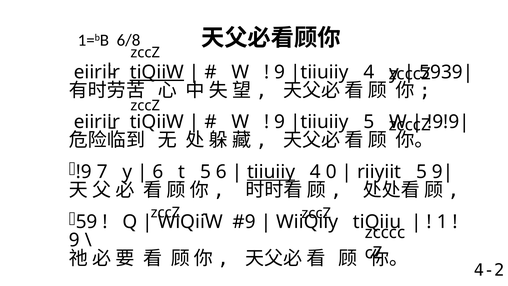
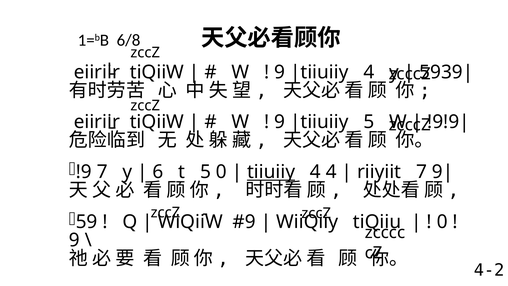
tiQiiW at (157, 72) underline: present -> none
5 6: 6 -> 0
4 0: 0 -> 4
riiyiit 5: 5 -> 7
1 at (442, 222): 1 -> 0
